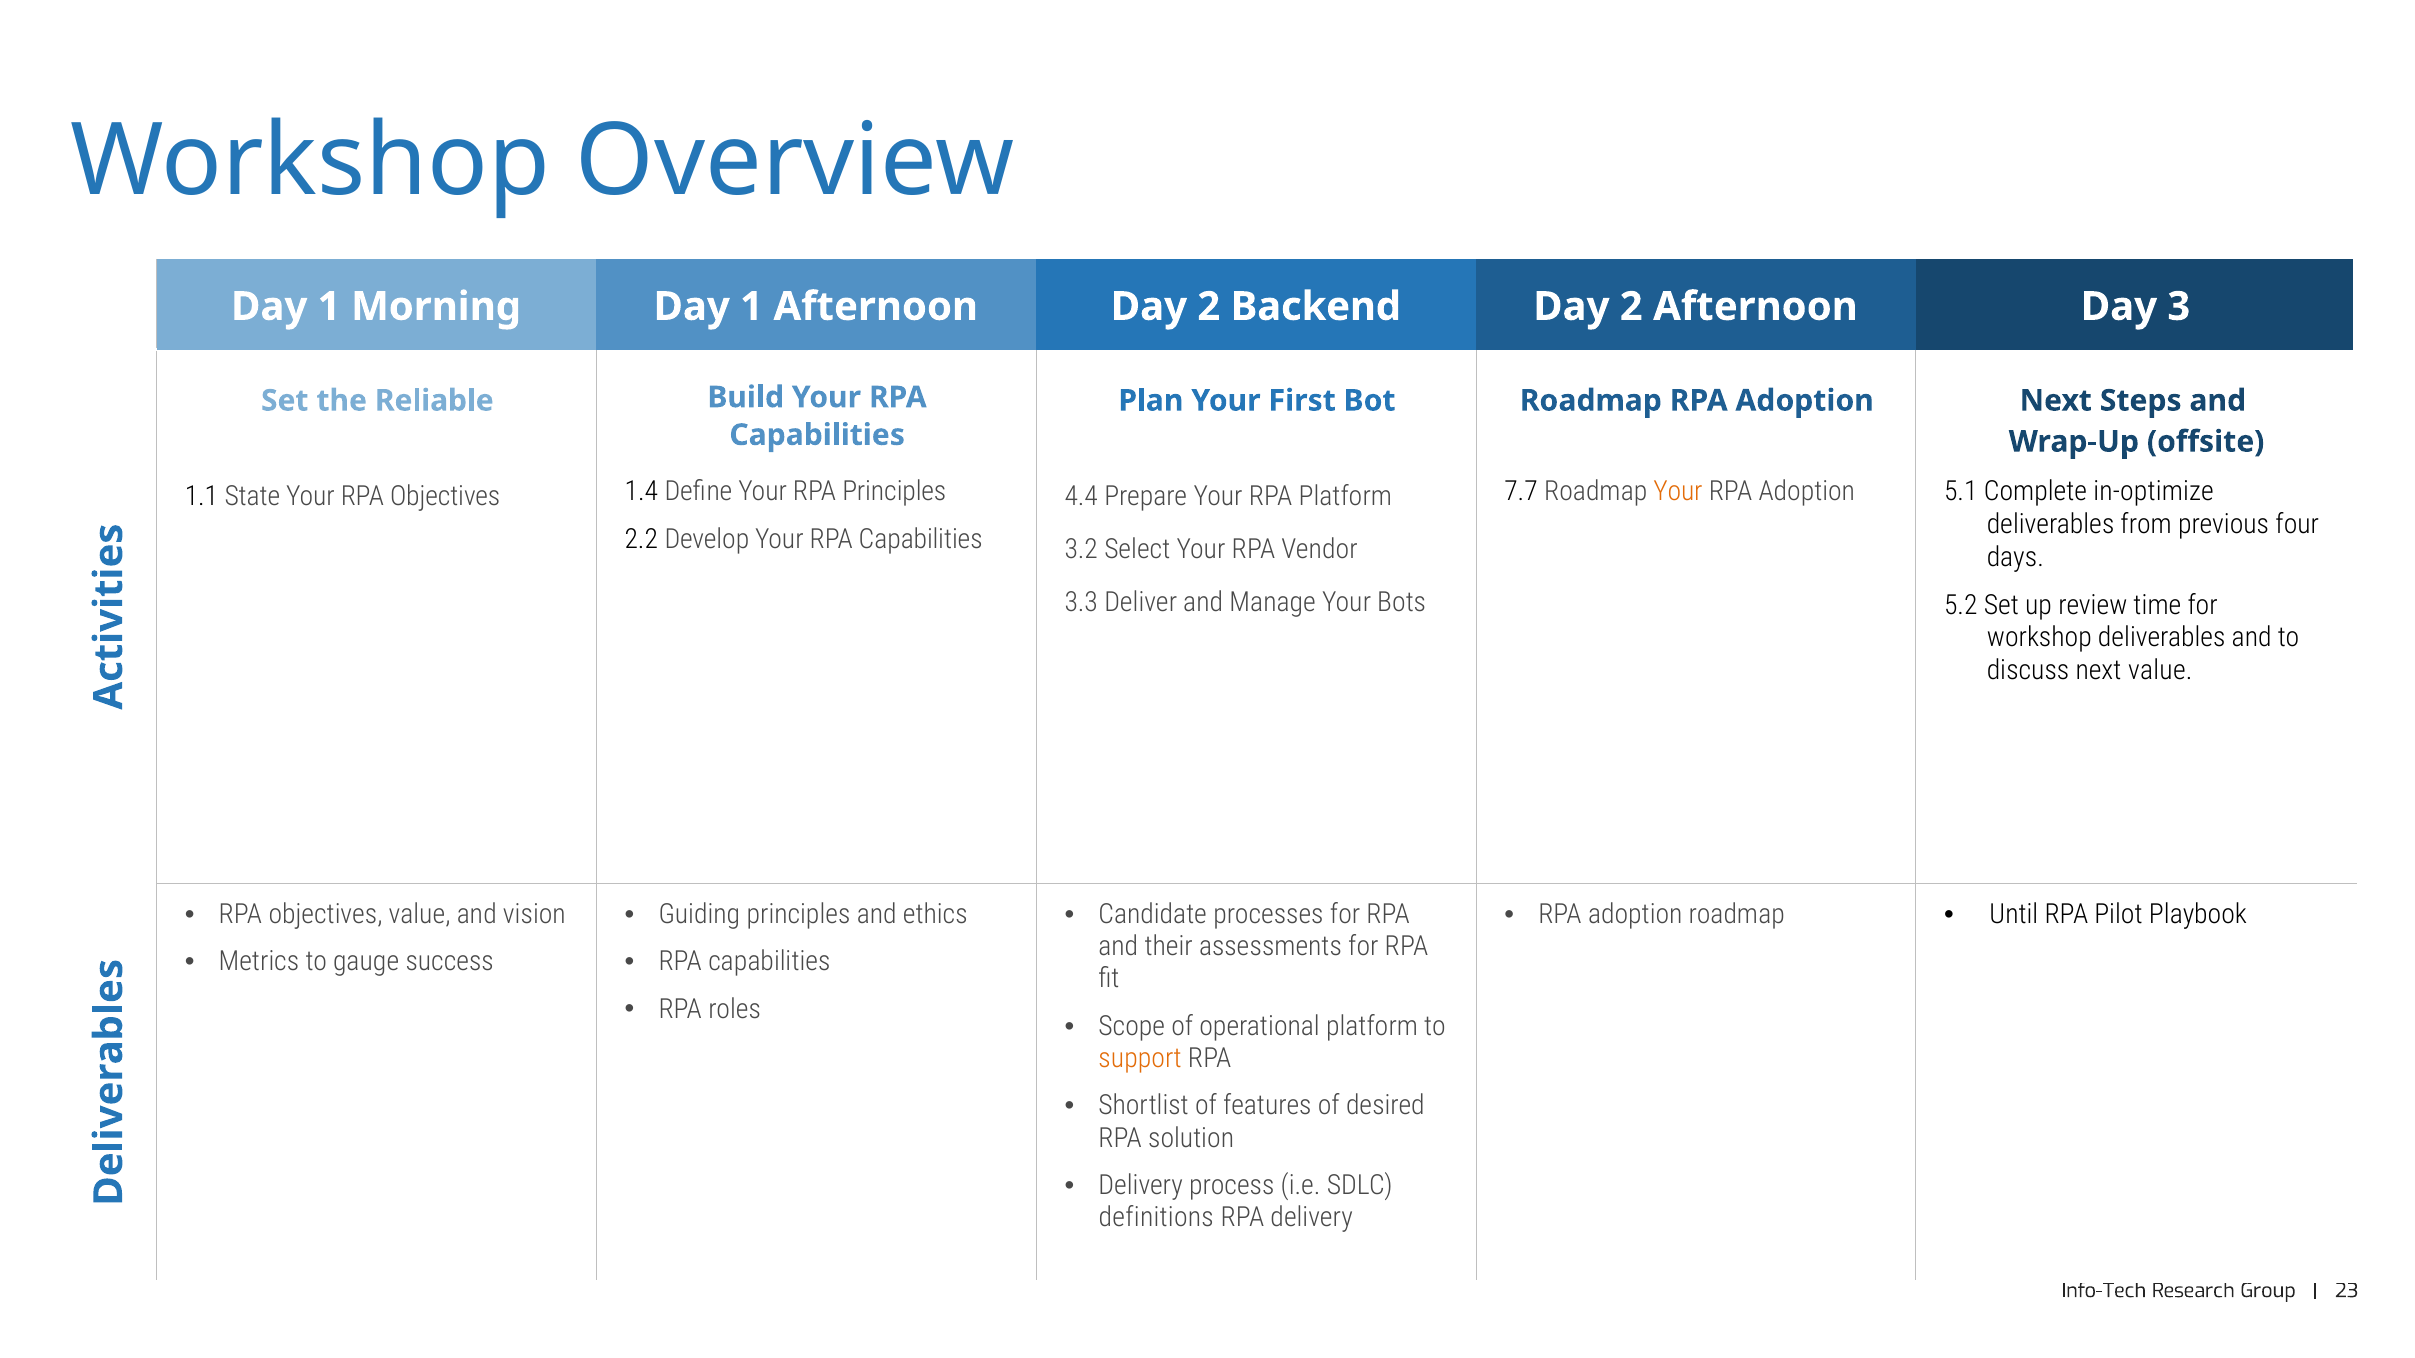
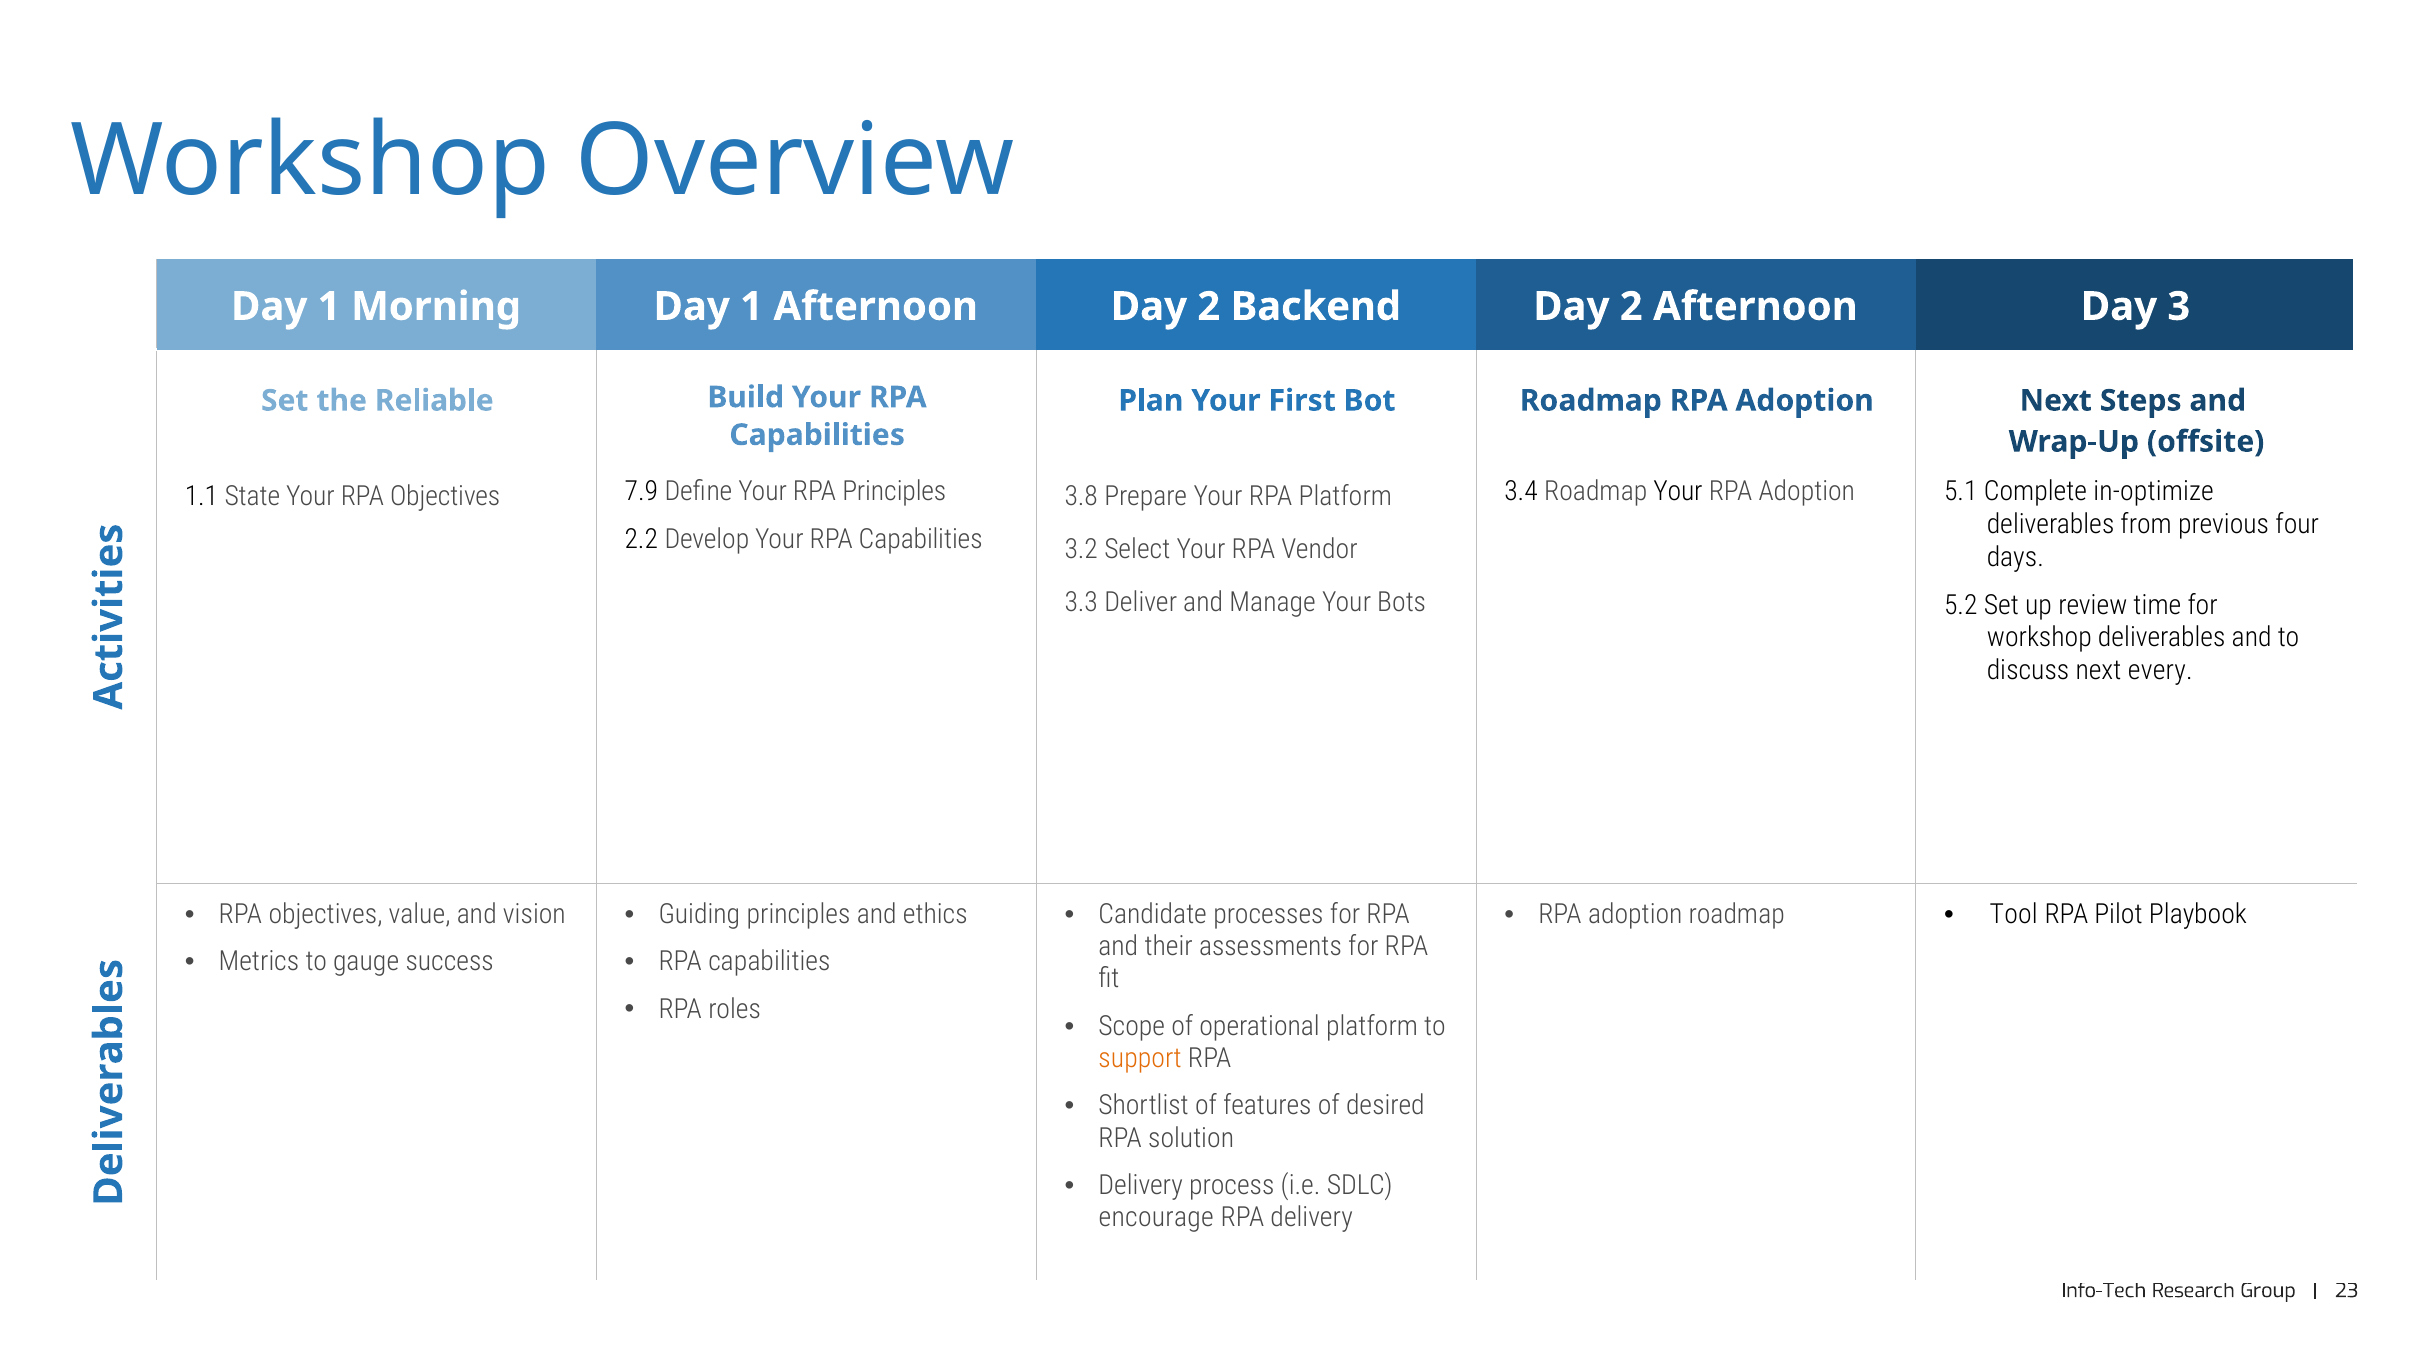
7.7: 7.7 -> 3.4
Your at (1678, 492) colour: orange -> black
1.4: 1.4 -> 7.9
4.4: 4.4 -> 3.8
next value: value -> every
Until: Until -> Tool
definitions: definitions -> encourage
